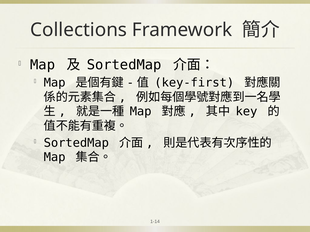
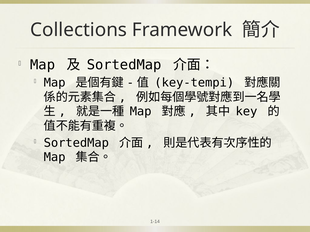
key-first: key-first -> key-tempi
